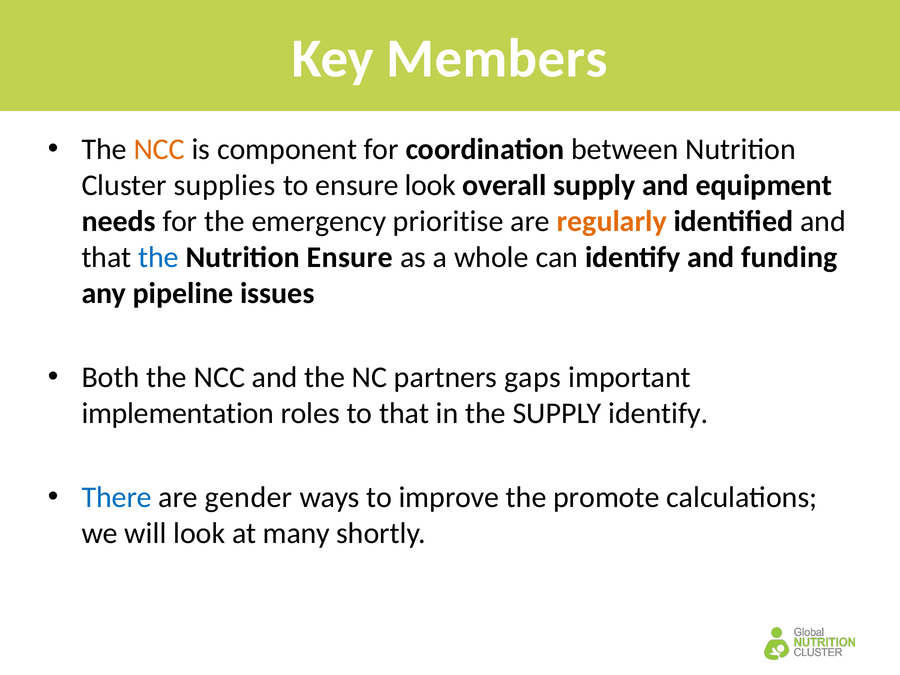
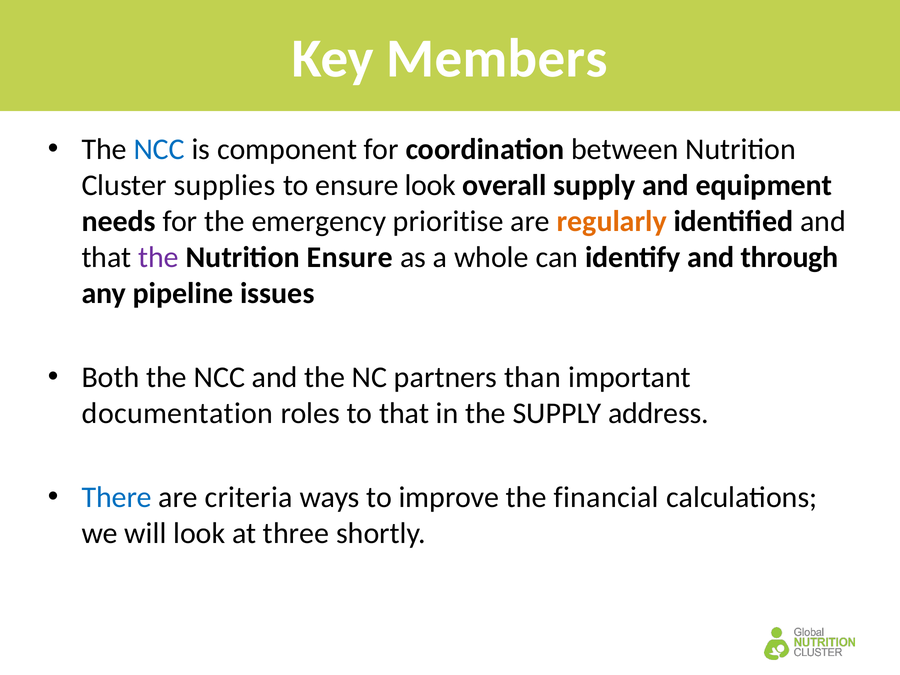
NCC at (159, 149) colour: orange -> blue
the at (159, 257) colour: blue -> purple
funding: funding -> through
gaps: gaps -> than
implementation: implementation -> documentation
SUPPLY identify: identify -> address
gender: gender -> criteria
promote: promote -> financial
many: many -> three
